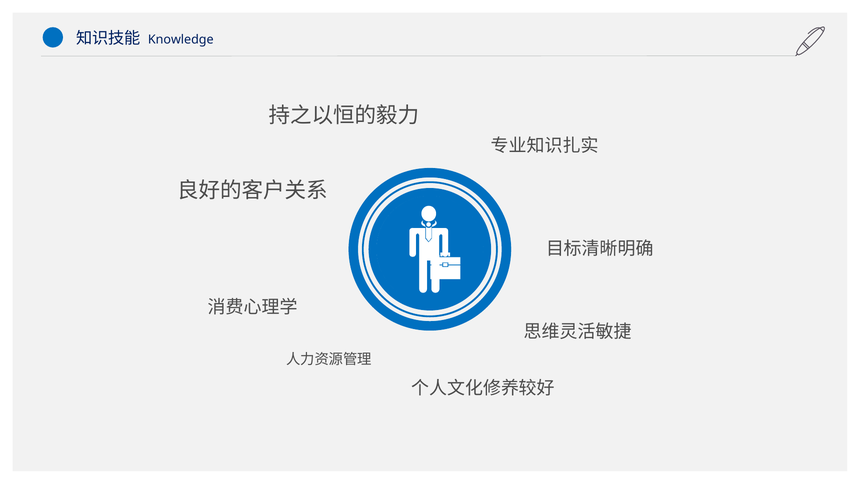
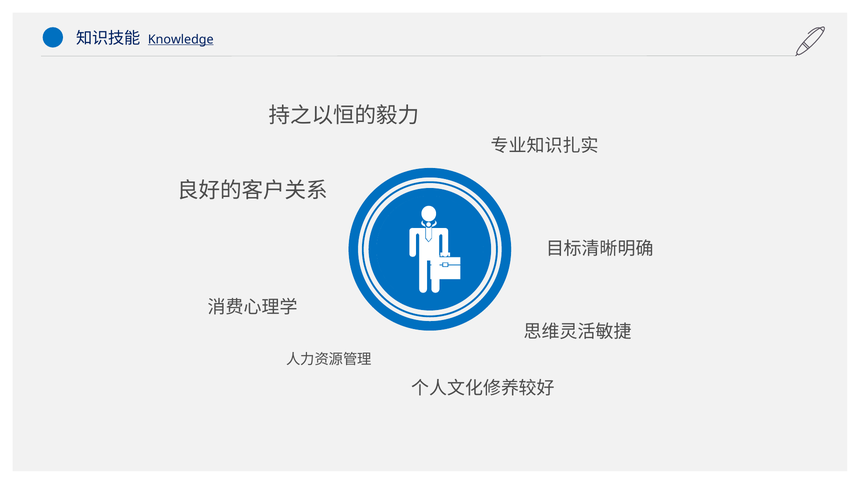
Knowledge underline: none -> present
